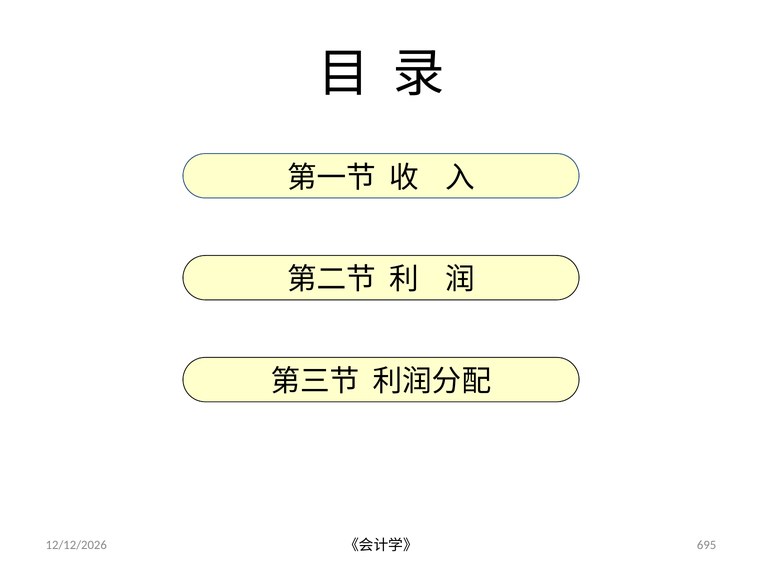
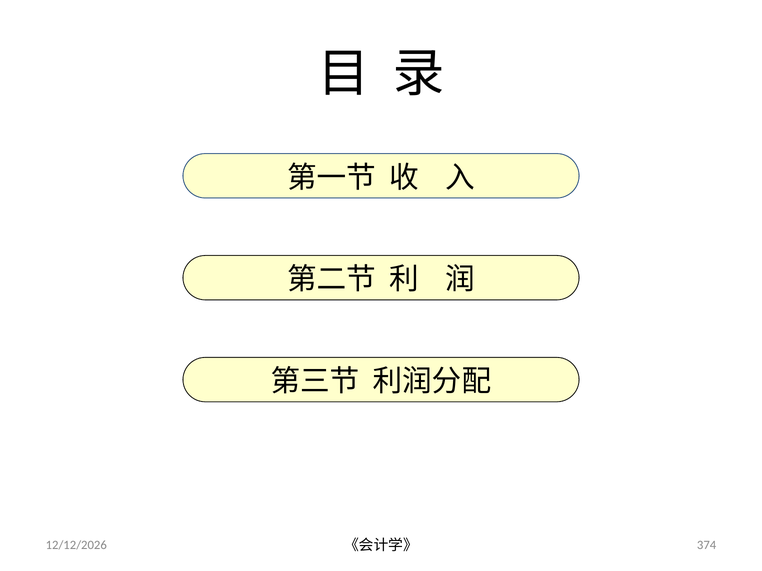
695: 695 -> 374
